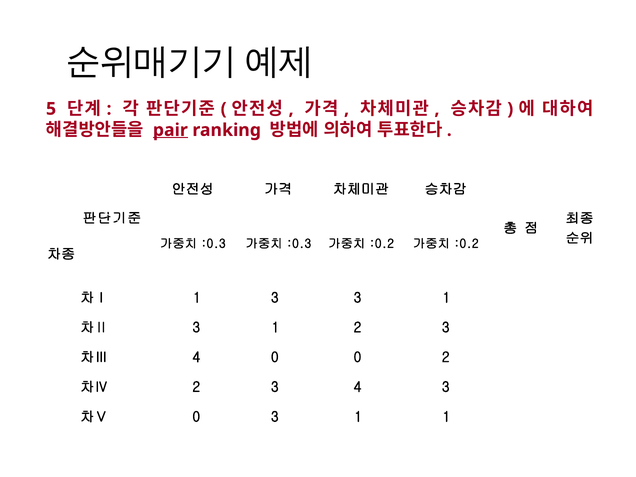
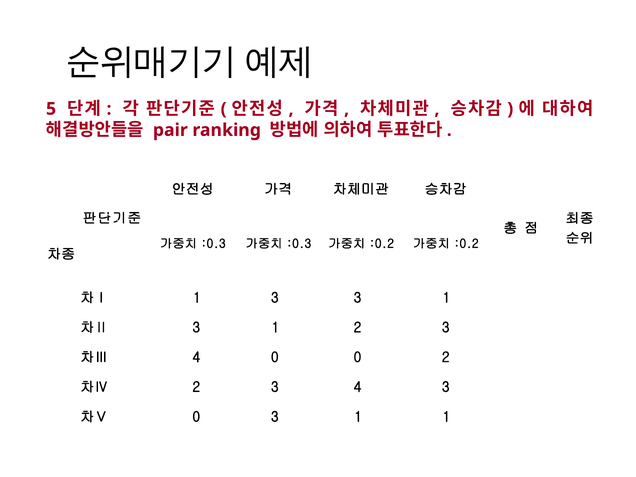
pair underline: present -> none
